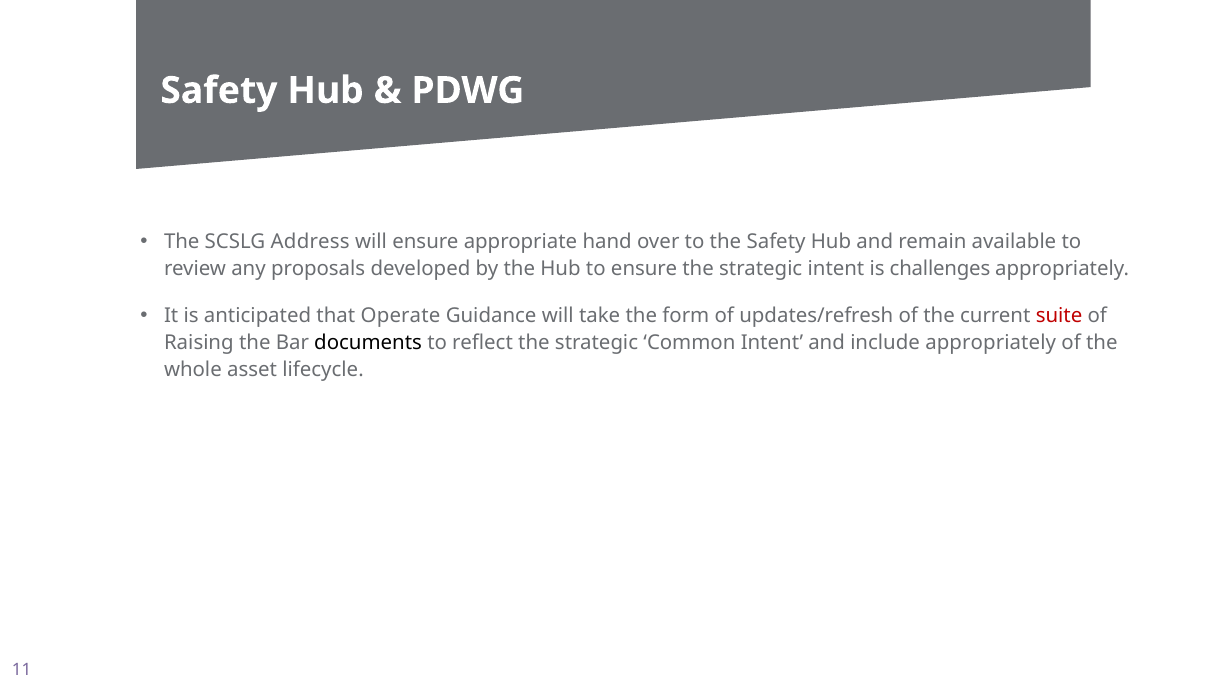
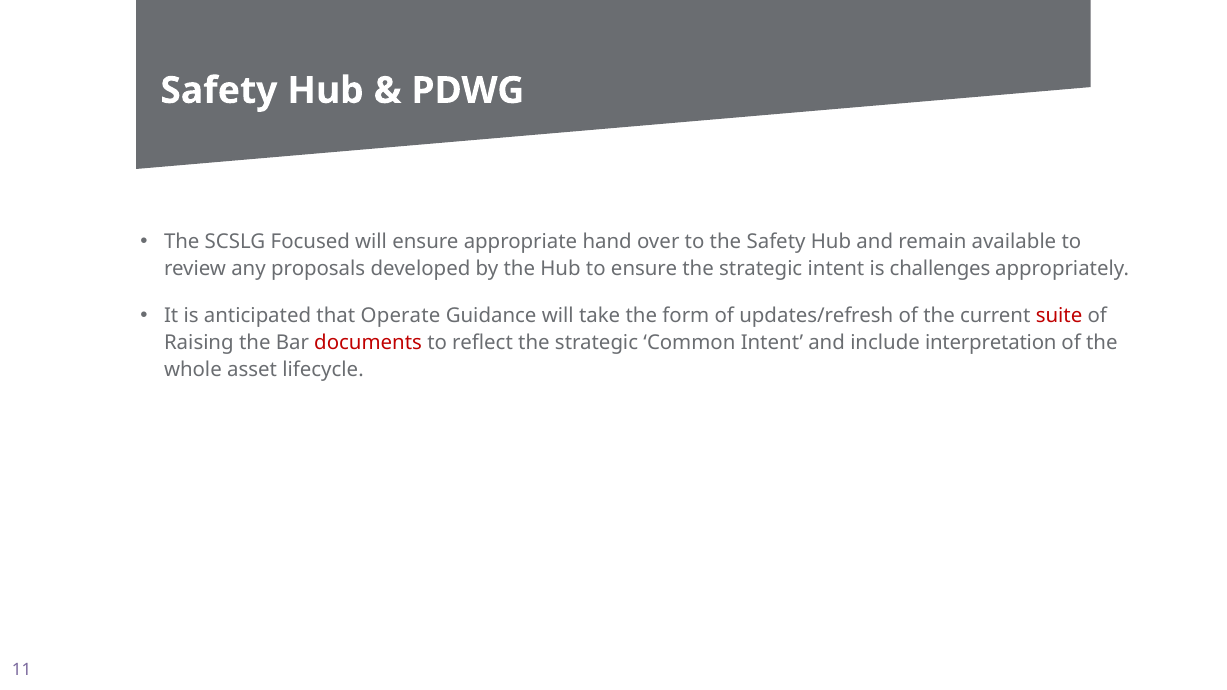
Address: Address -> Focused
documents colour: black -> red
include appropriately: appropriately -> interpretation
